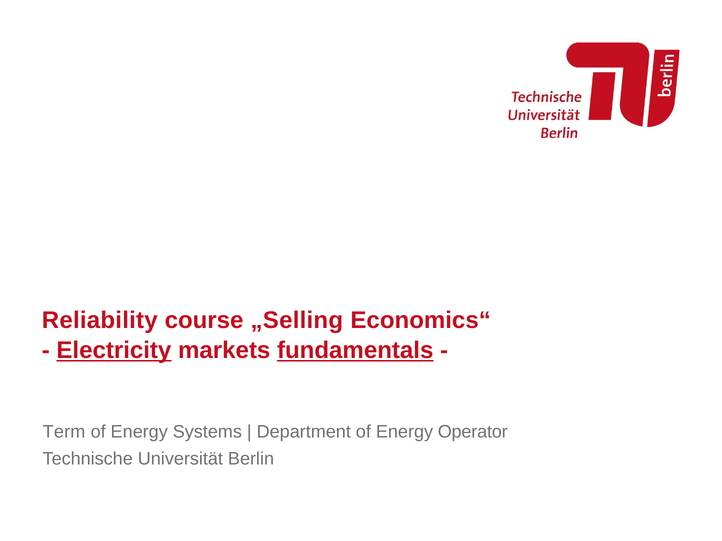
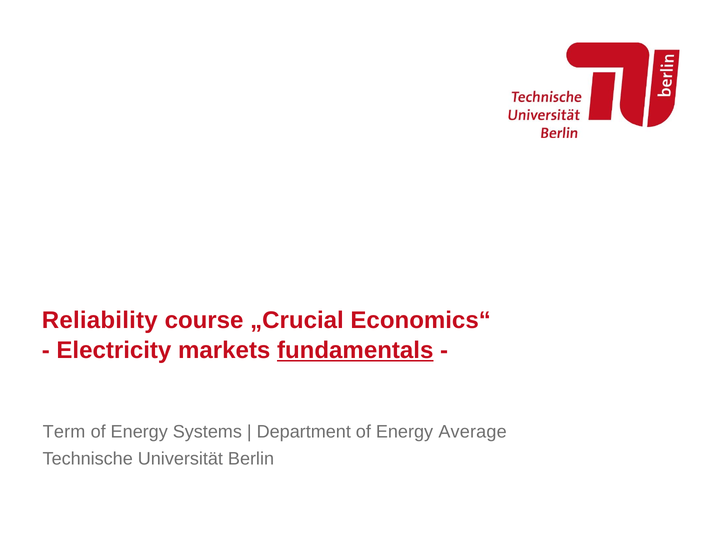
„Selling: „Selling -> „Crucial
Electricity underline: present -> none
Operator: Operator -> Average
